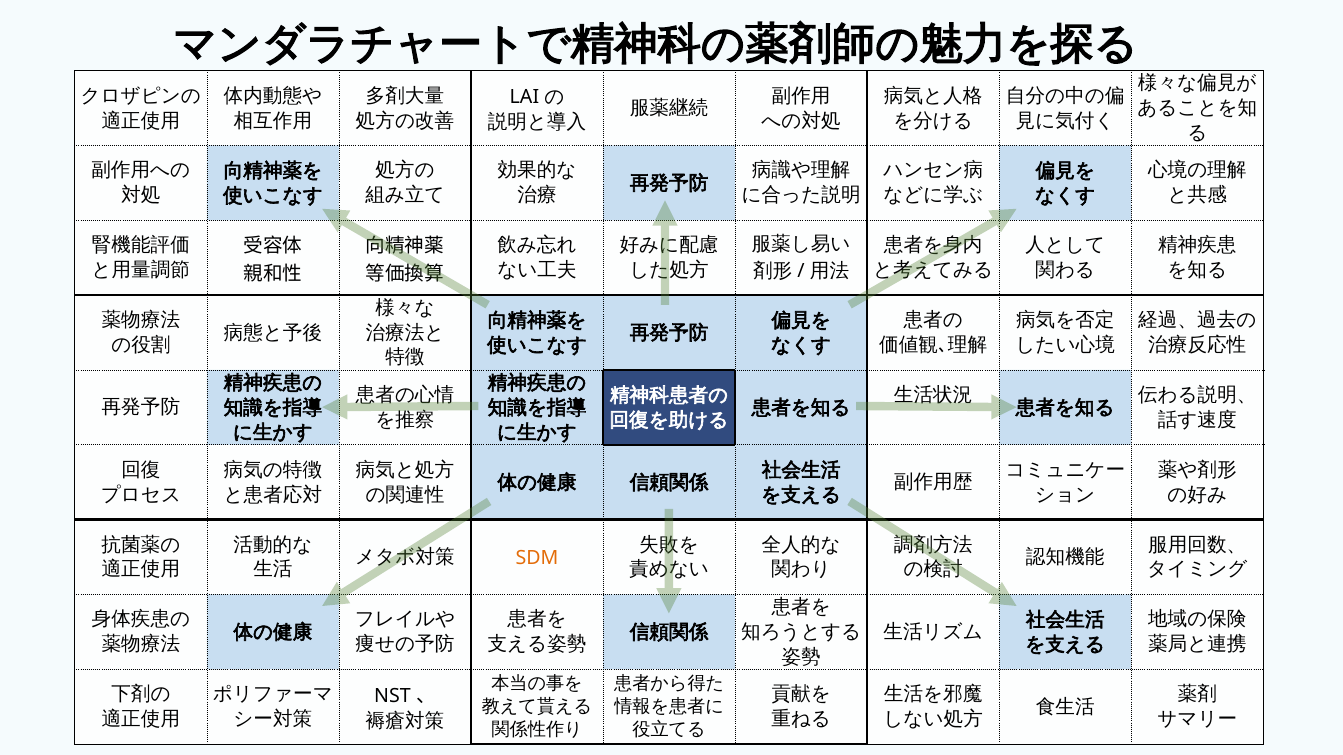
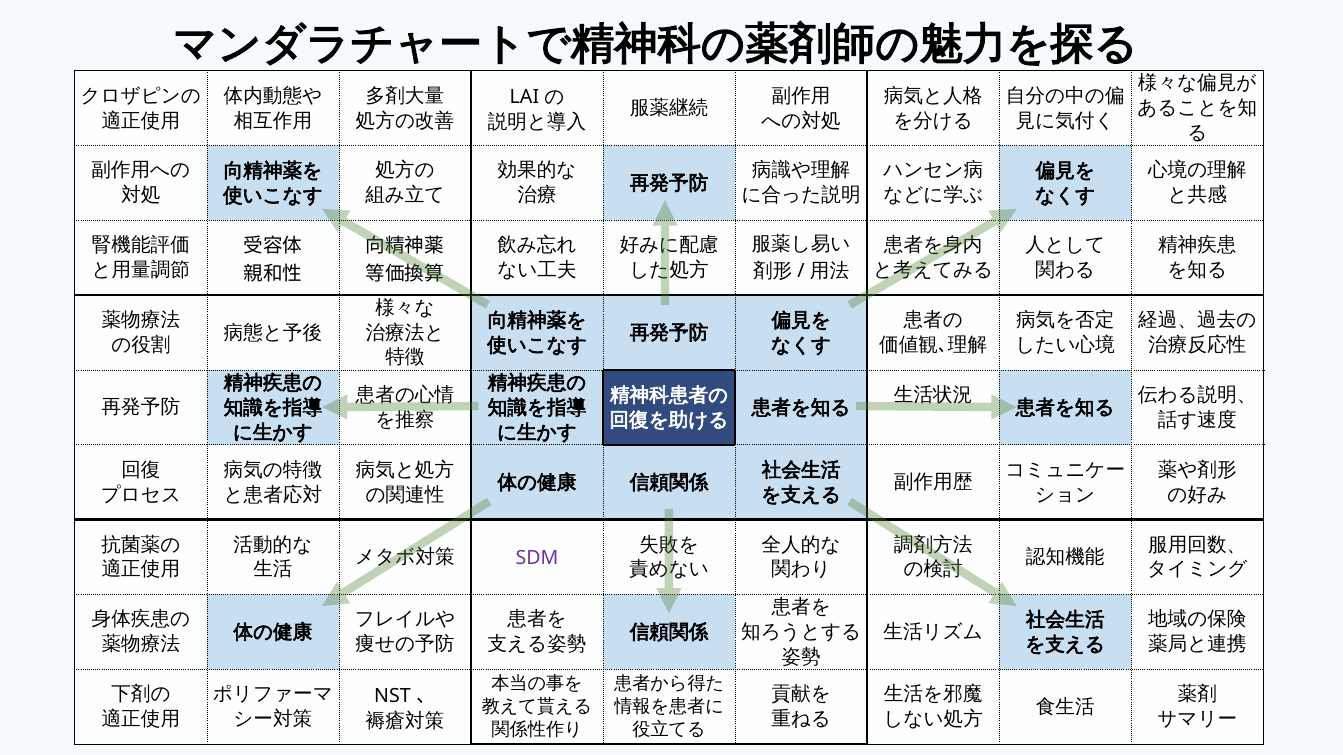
SDM colour: orange -> purple
